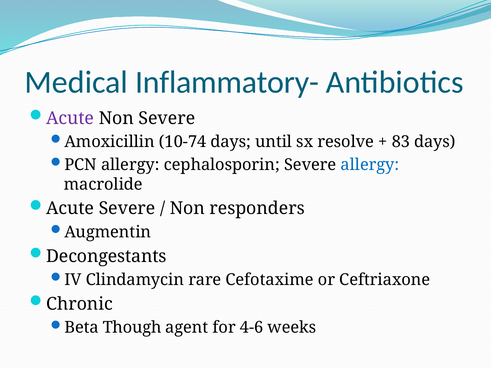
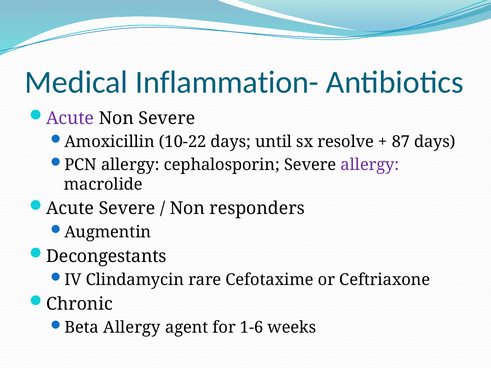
Inflammatory-: Inflammatory- -> Inflammation-
10-74: 10-74 -> 10-22
83: 83 -> 87
allergy at (370, 165) colour: blue -> purple
Beta Though: Though -> Allergy
4-6: 4-6 -> 1-6
